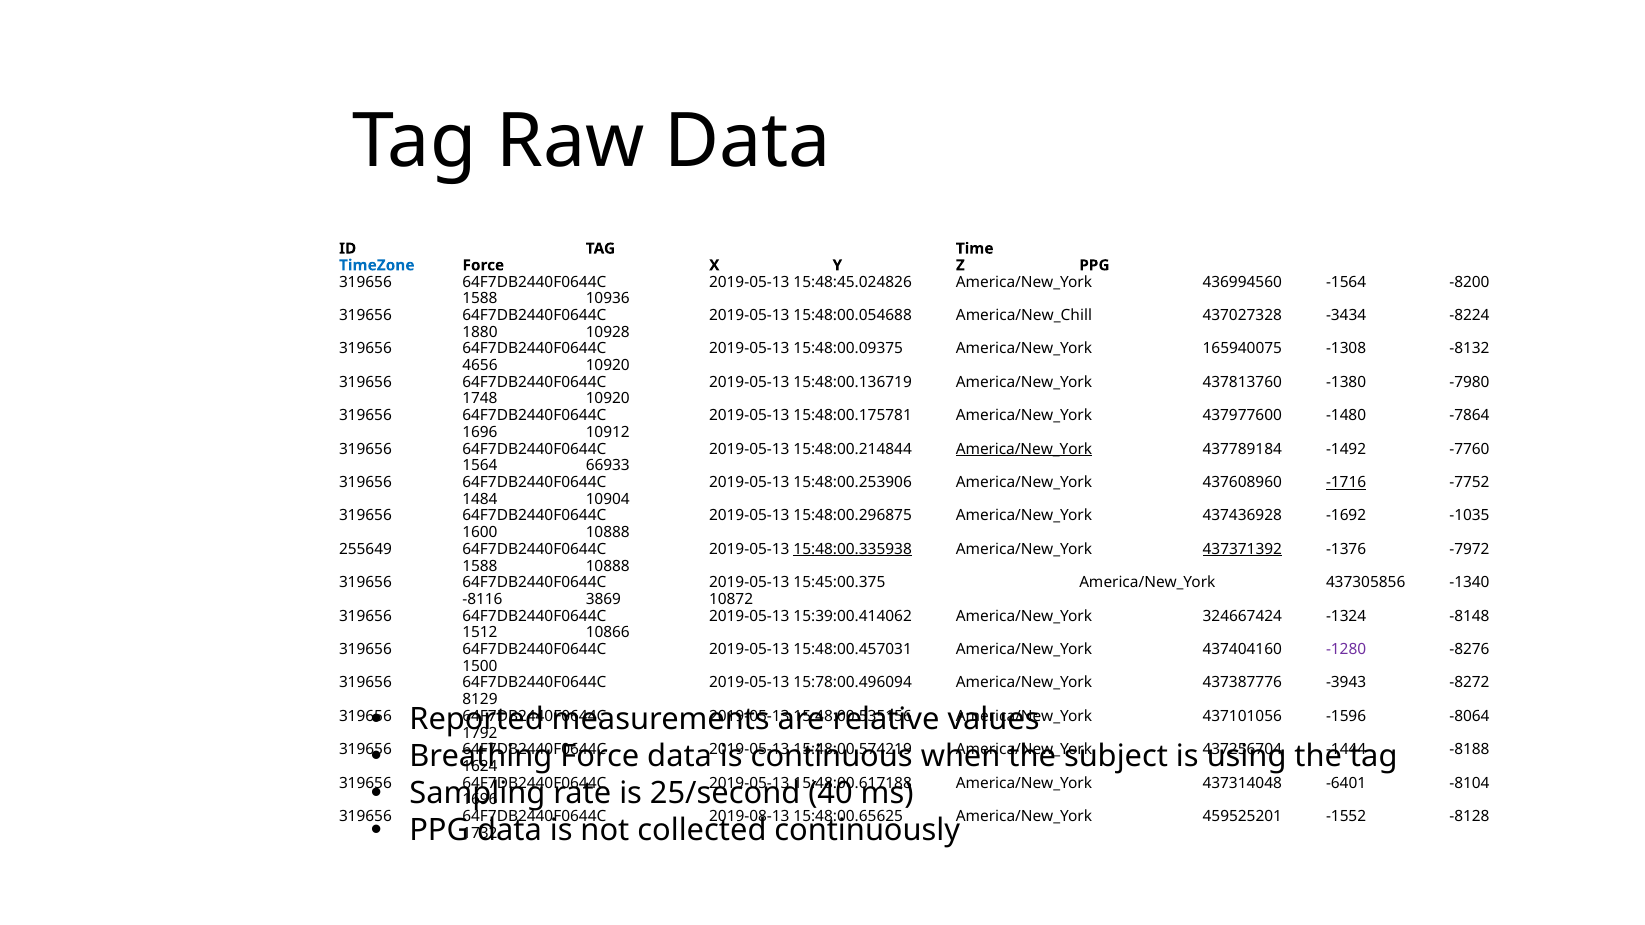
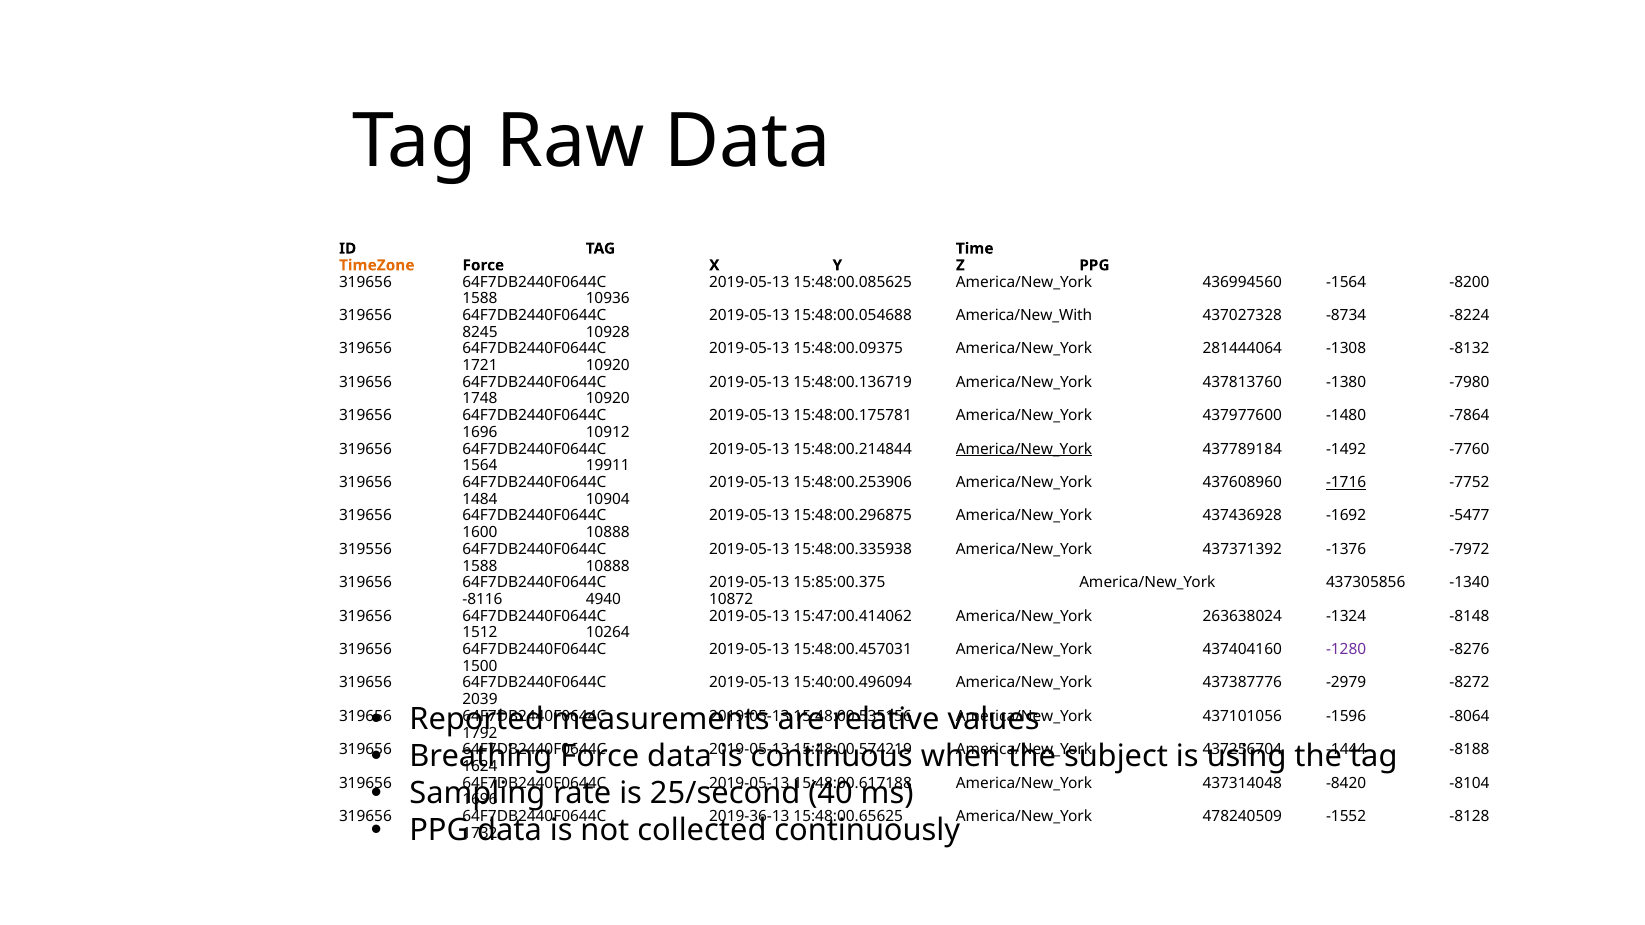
TimeZone colour: blue -> orange
15:48:45.024826: 15:48:45.024826 -> 15:48:00.085625
America/New_Chill: America/New_Chill -> America/New_With
-3434: -3434 -> -8734
1880: 1880 -> 8245
165940075: 165940075 -> 281444064
4656: 4656 -> 1721
66933: 66933 -> 19911
-1035: -1035 -> -5477
255649: 255649 -> 319556
15:48:00.335938 underline: present -> none
437371392 underline: present -> none
15:45:00.375: 15:45:00.375 -> 15:85:00.375
3869: 3869 -> 4940
15:39:00.414062: 15:39:00.414062 -> 15:47:00.414062
324667424: 324667424 -> 263638024
10866: 10866 -> 10264
15:78:00.496094: 15:78:00.496094 -> 15:40:00.496094
-3943: -3943 -> -2979
8129: 8129 -> 2039
-6401: -6401 -> -8420
2019-08-13: 2019-08-13 -> 2019-36-13
459525201: 459525201 -> 478240509
